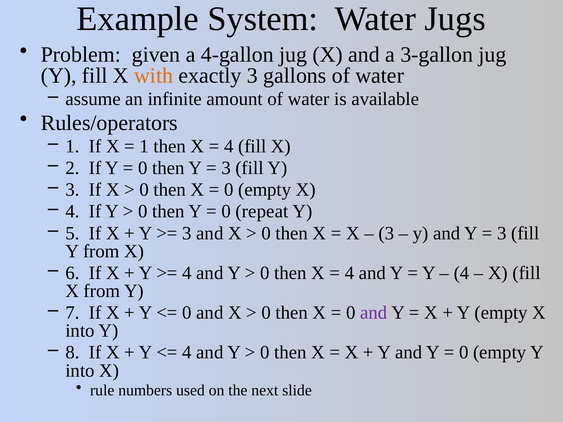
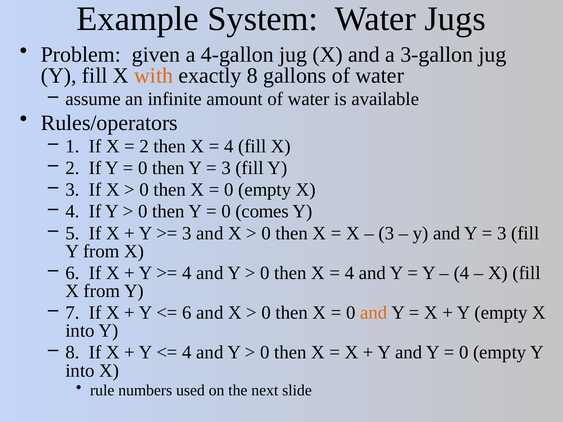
exactly 3: 3 -> 8
1 at (144, 146): 1 -> 2
repeat: repeat -> comes
0 at (187, 313): 0 -> 6
and at (374, 313) colour: purple -> orange
